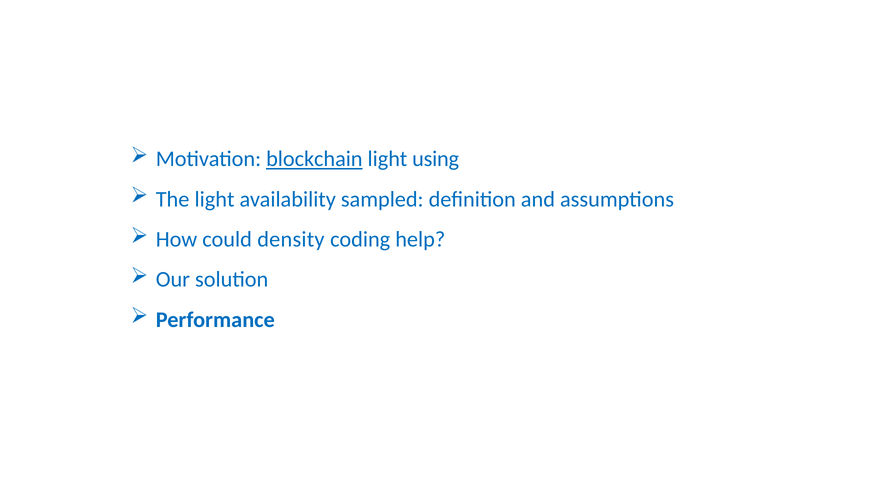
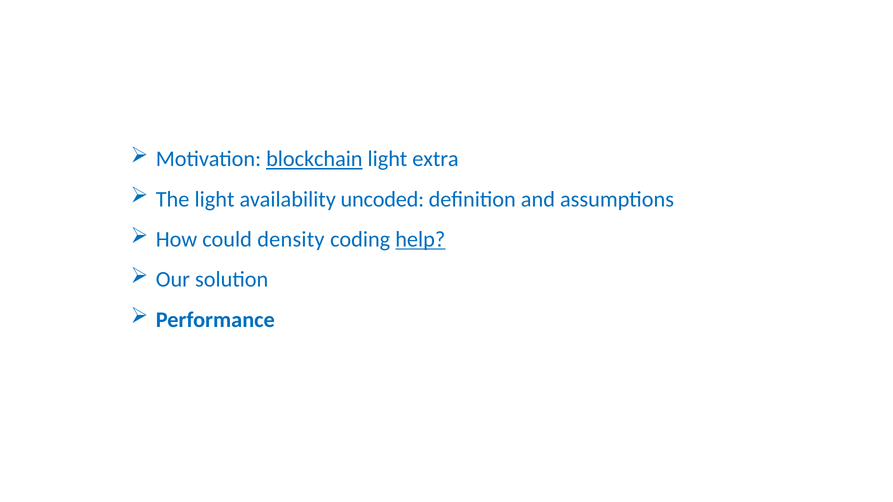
using: using -> extra
sampled: sampled -> uncoded
help underline: none -> present
